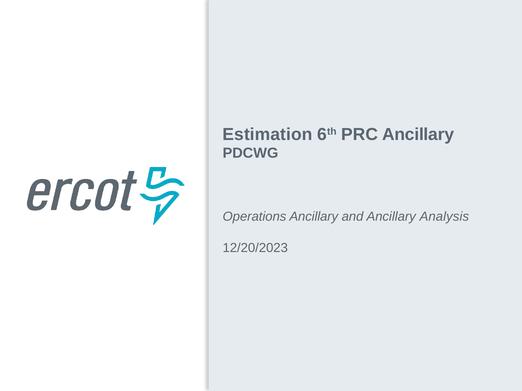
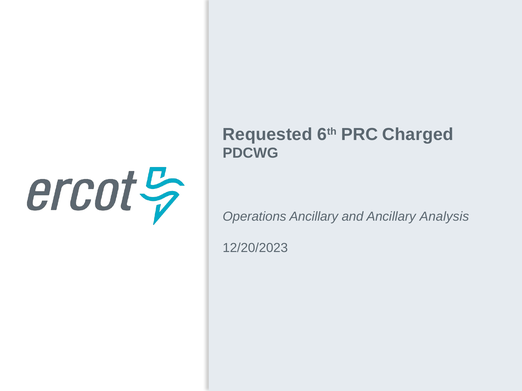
Estimation: Estimation -> Requested
PRC Ancillary: Ancillary -> Charged
